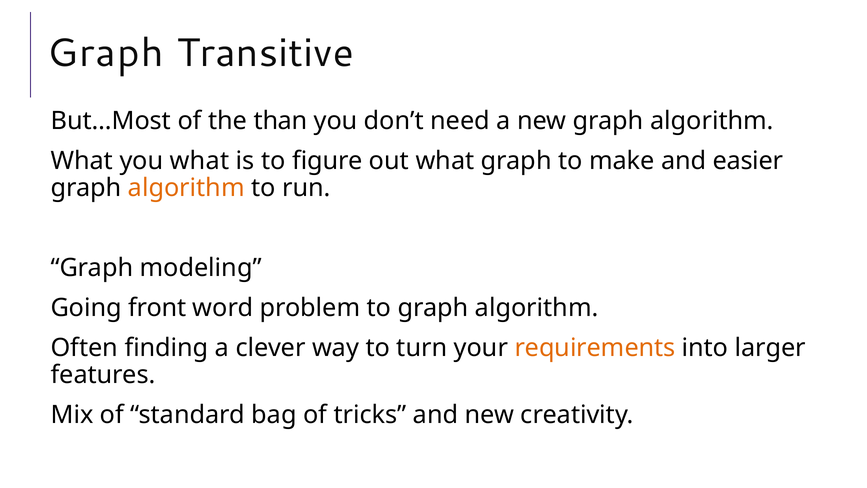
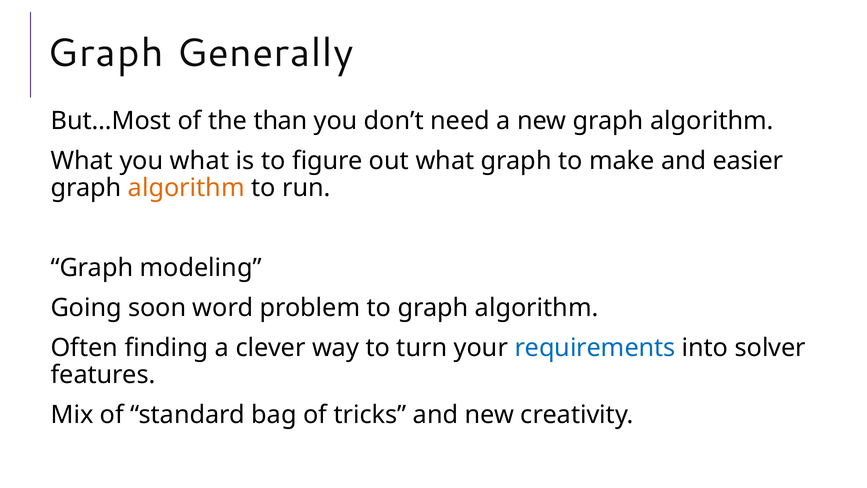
Transitive: Transitive -> Generally
front: front -> soon
requirements colour: orange -> blue
larger: larger -> solver
